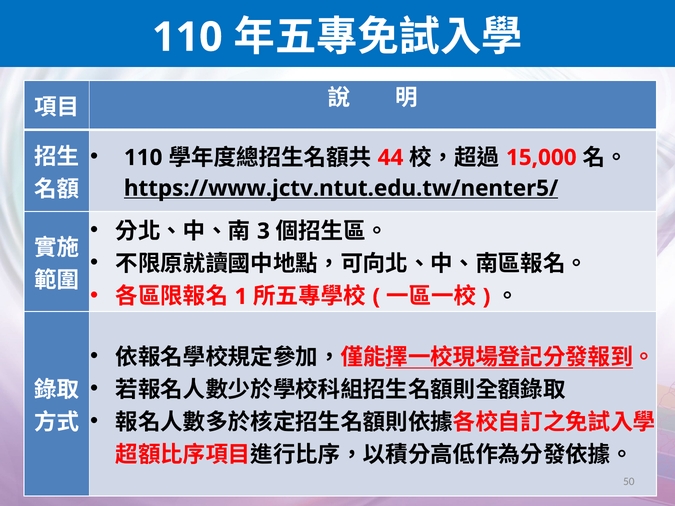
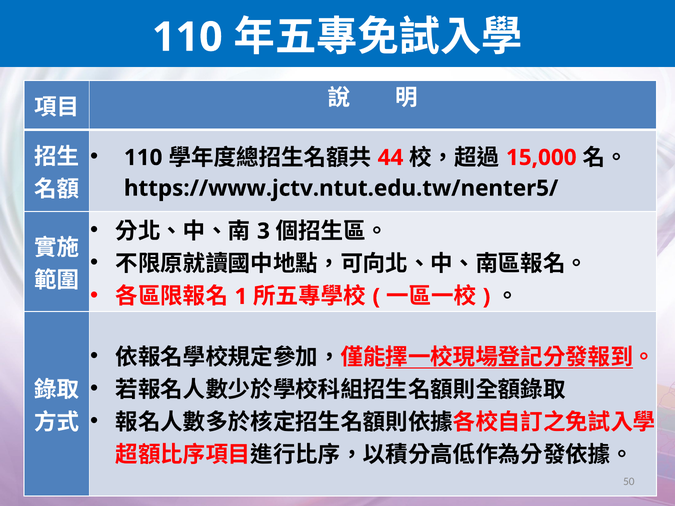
https://www.jctv.ntut.edu.tw/nenter5/ underline: present -> none
